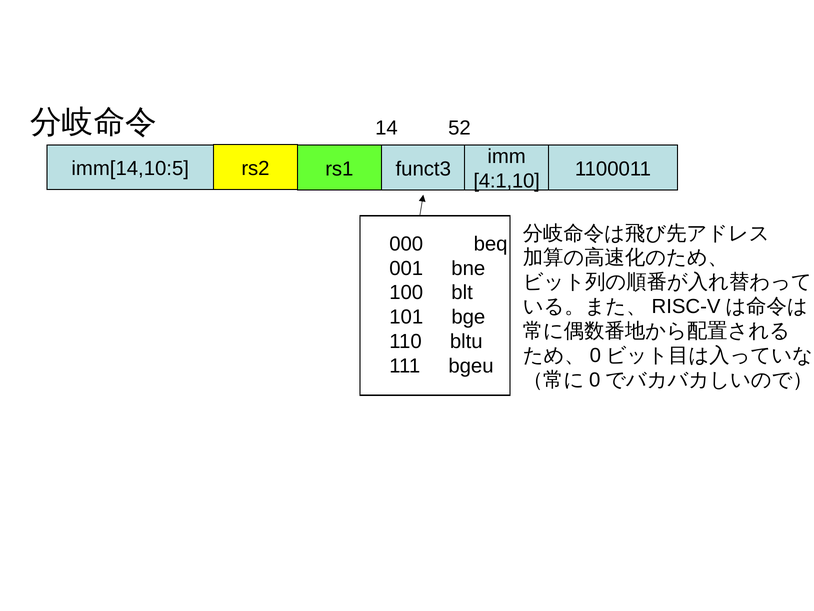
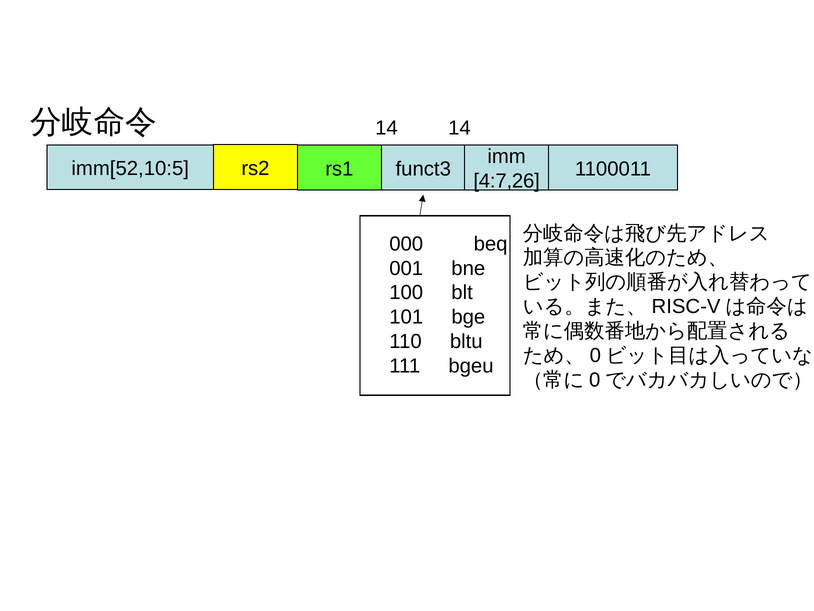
14 52: 52 -> 14
imm[14,10:5: imm[14,10:5 -> imm[52,10:5
4:1,10: 4:1,10 -> 4:7,26
